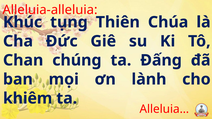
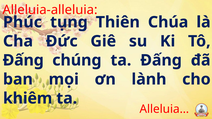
Khúc: Khúc -> Phúc
Chan at (23, 60): Chan -> Đấng
